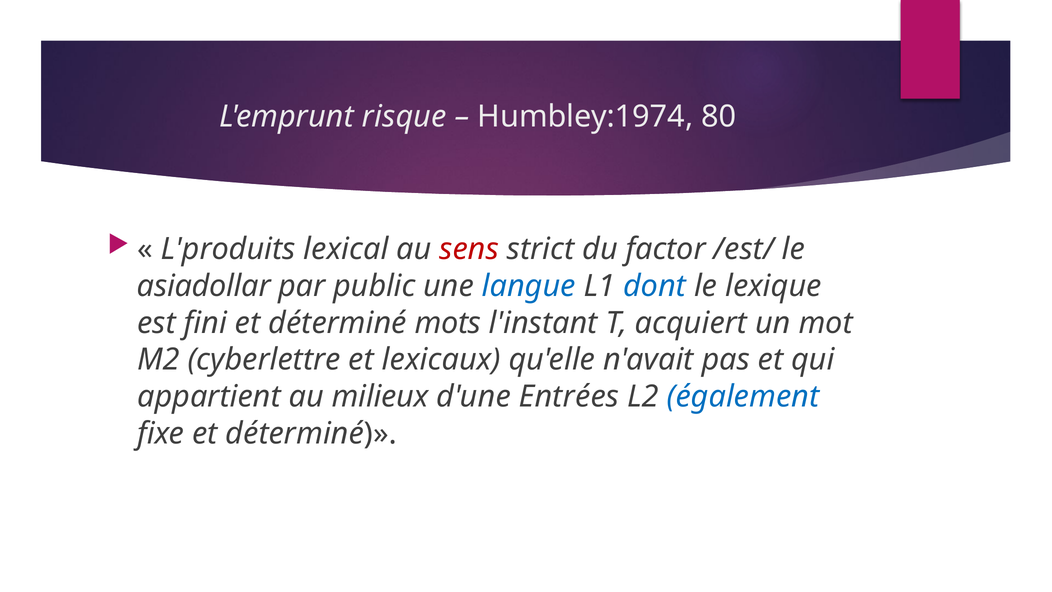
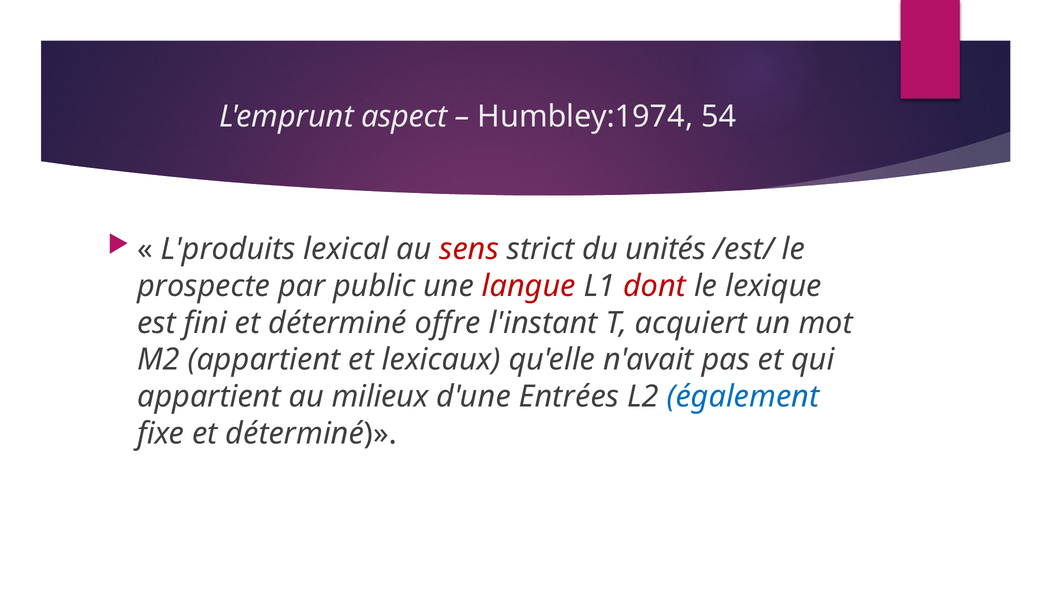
risque: risque -> aspect
80: 80 -> 54
factor: factor -> unités
asiadollar: asiadollar -> prospecte
langue colour: blue -> red
dont colour: blue -> red
mots: mots -> offre
M2 cyberlettre: cyberlettre -> appartient
